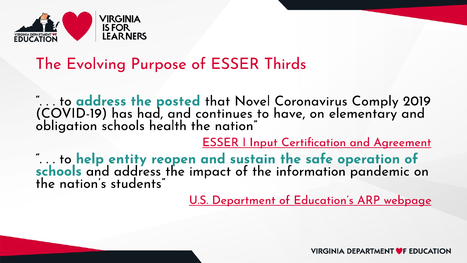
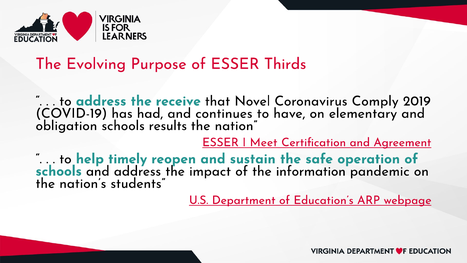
posted: posted -> receive
health: health -> results
Input: Input -> Meet
entity: entity -> timely
